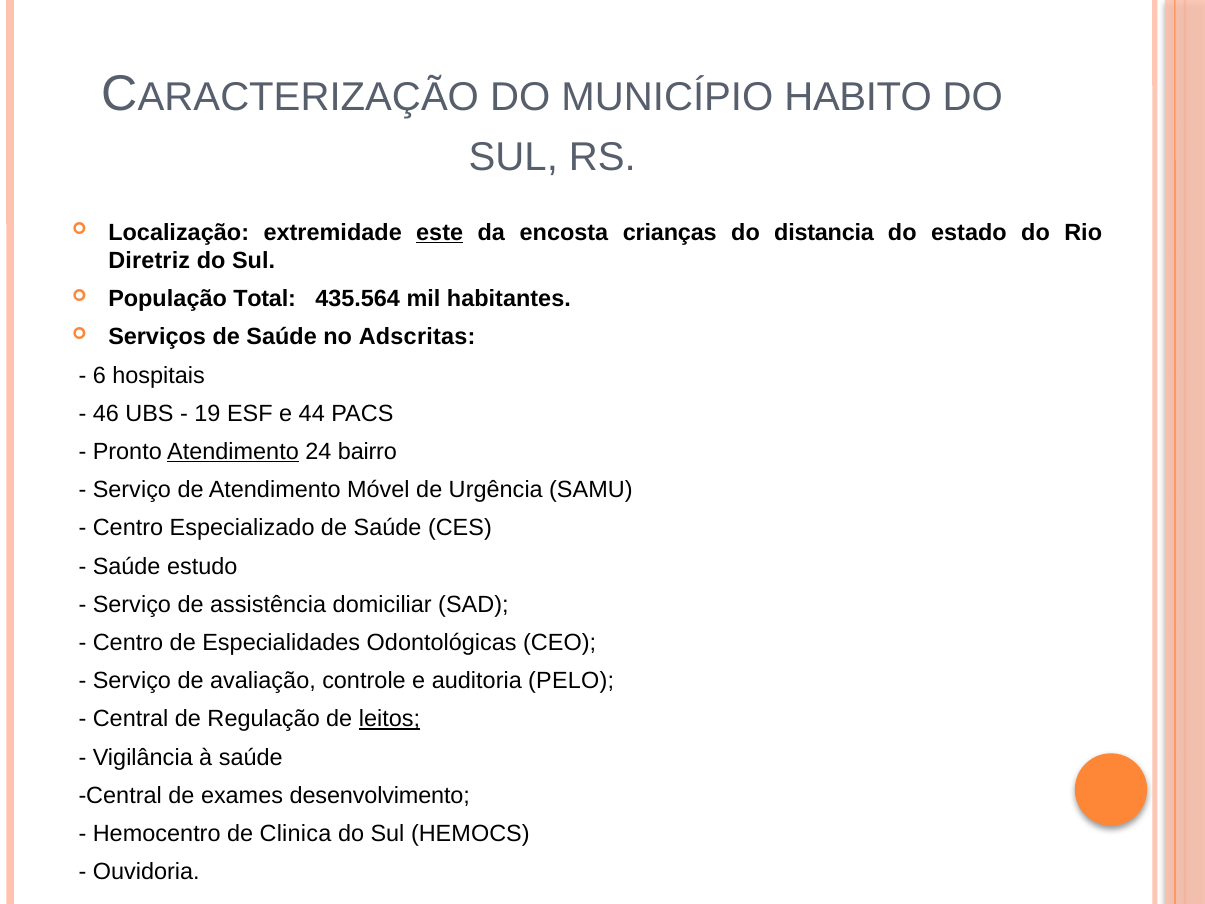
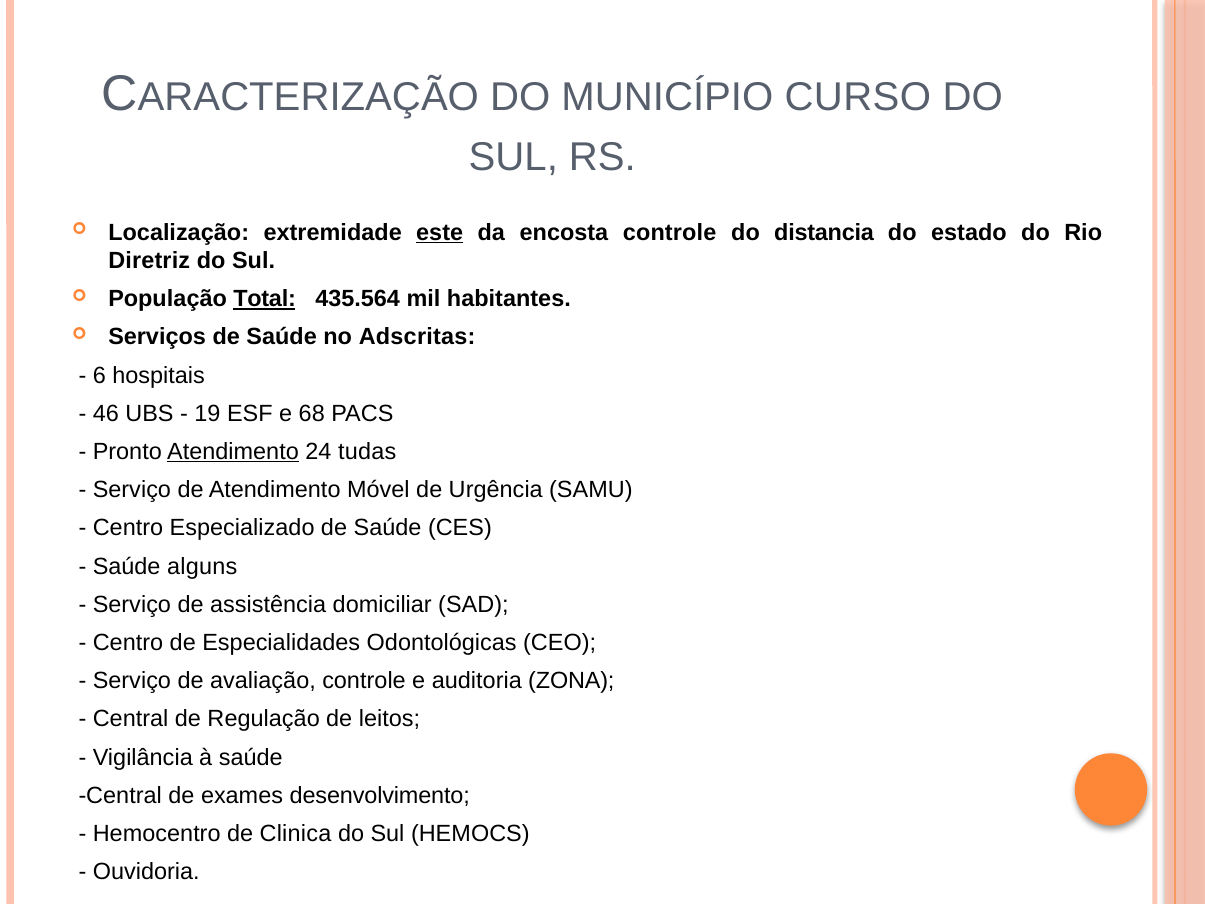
HABITO: HABITO -> CURSO
encosta crianças: crianças -> controle
Total underline: none -> present
44: 44 -> 68
bairro: bairro -> tudas
estudo: estudo -> alguns
PELO: PELO -> ZONA
leitos underline: present -> none
